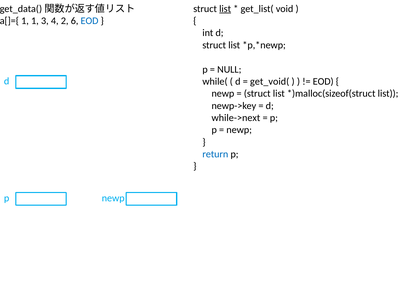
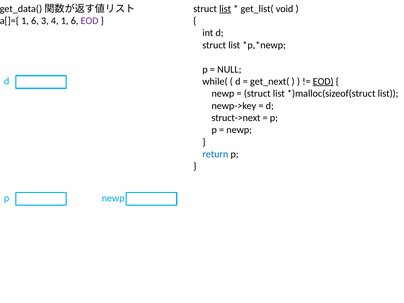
a[]={ 1 1: 1 -> 6
4 2: 2 -> 1
EOD at (90, 21) colour: blue -> purple
get_void(: get_void( -> get_next(
EOD at (323, 81) underline: none -> present
while->next: while->next -> struct->next
